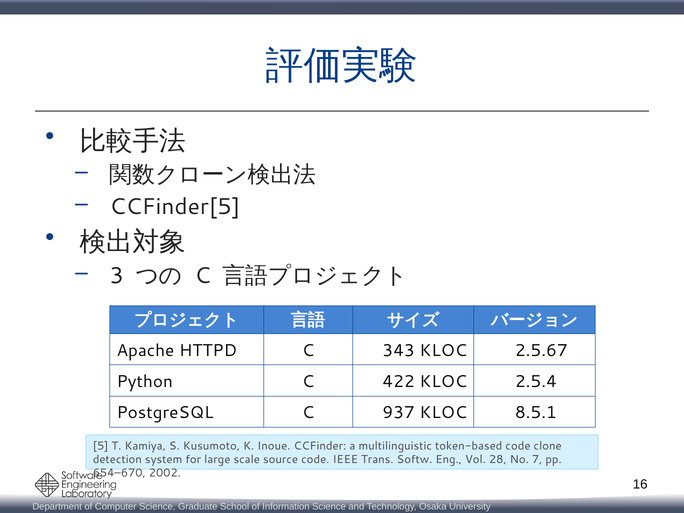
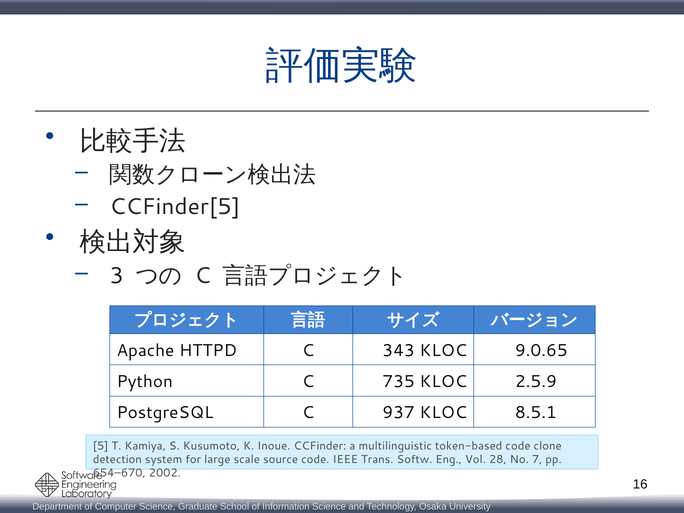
2.5.67: 2.5.67 -> 9.0.65
422: 422 -> 735
2.5.4: 2.5.4 -> 2.5.9
